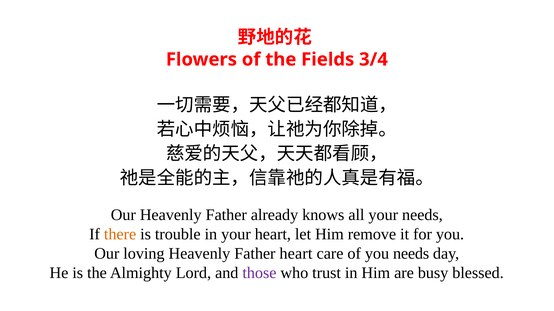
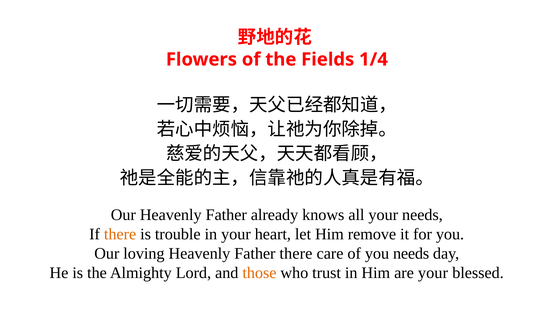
3/4: 3/4 -> 1/4
Father heart: heart -> there
those colour: purple -> orange
are busy: busy -> your
